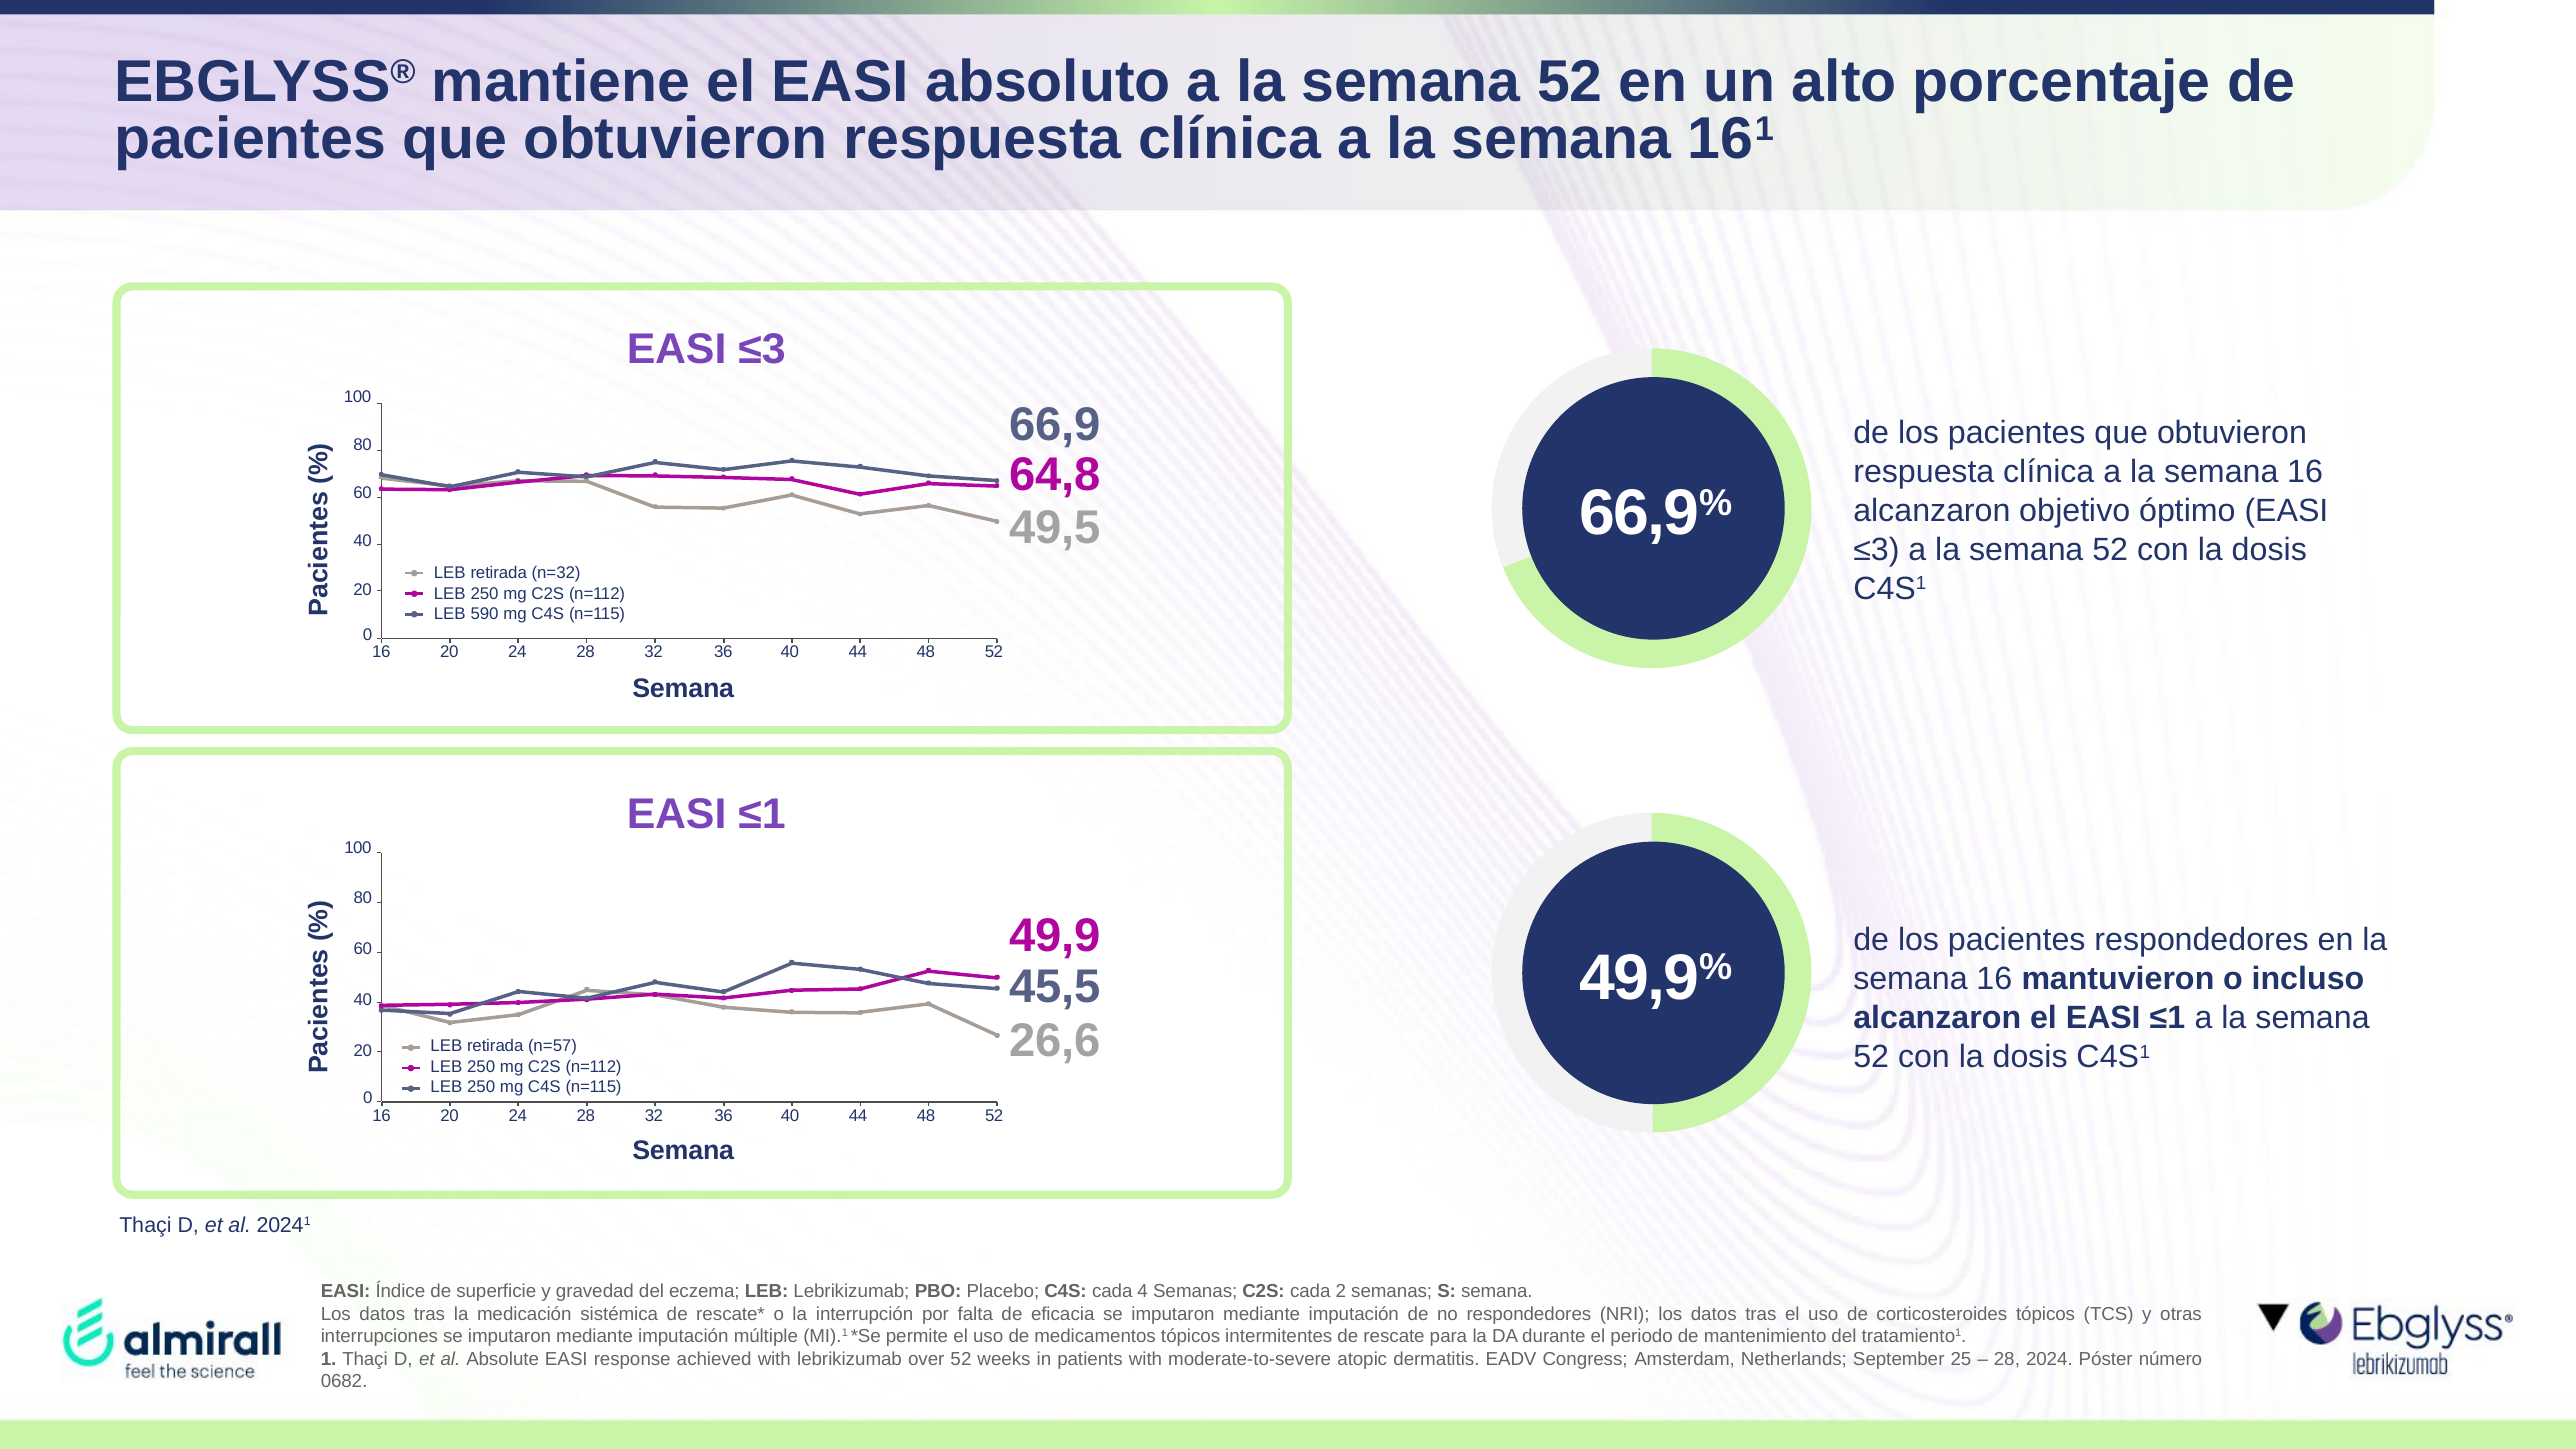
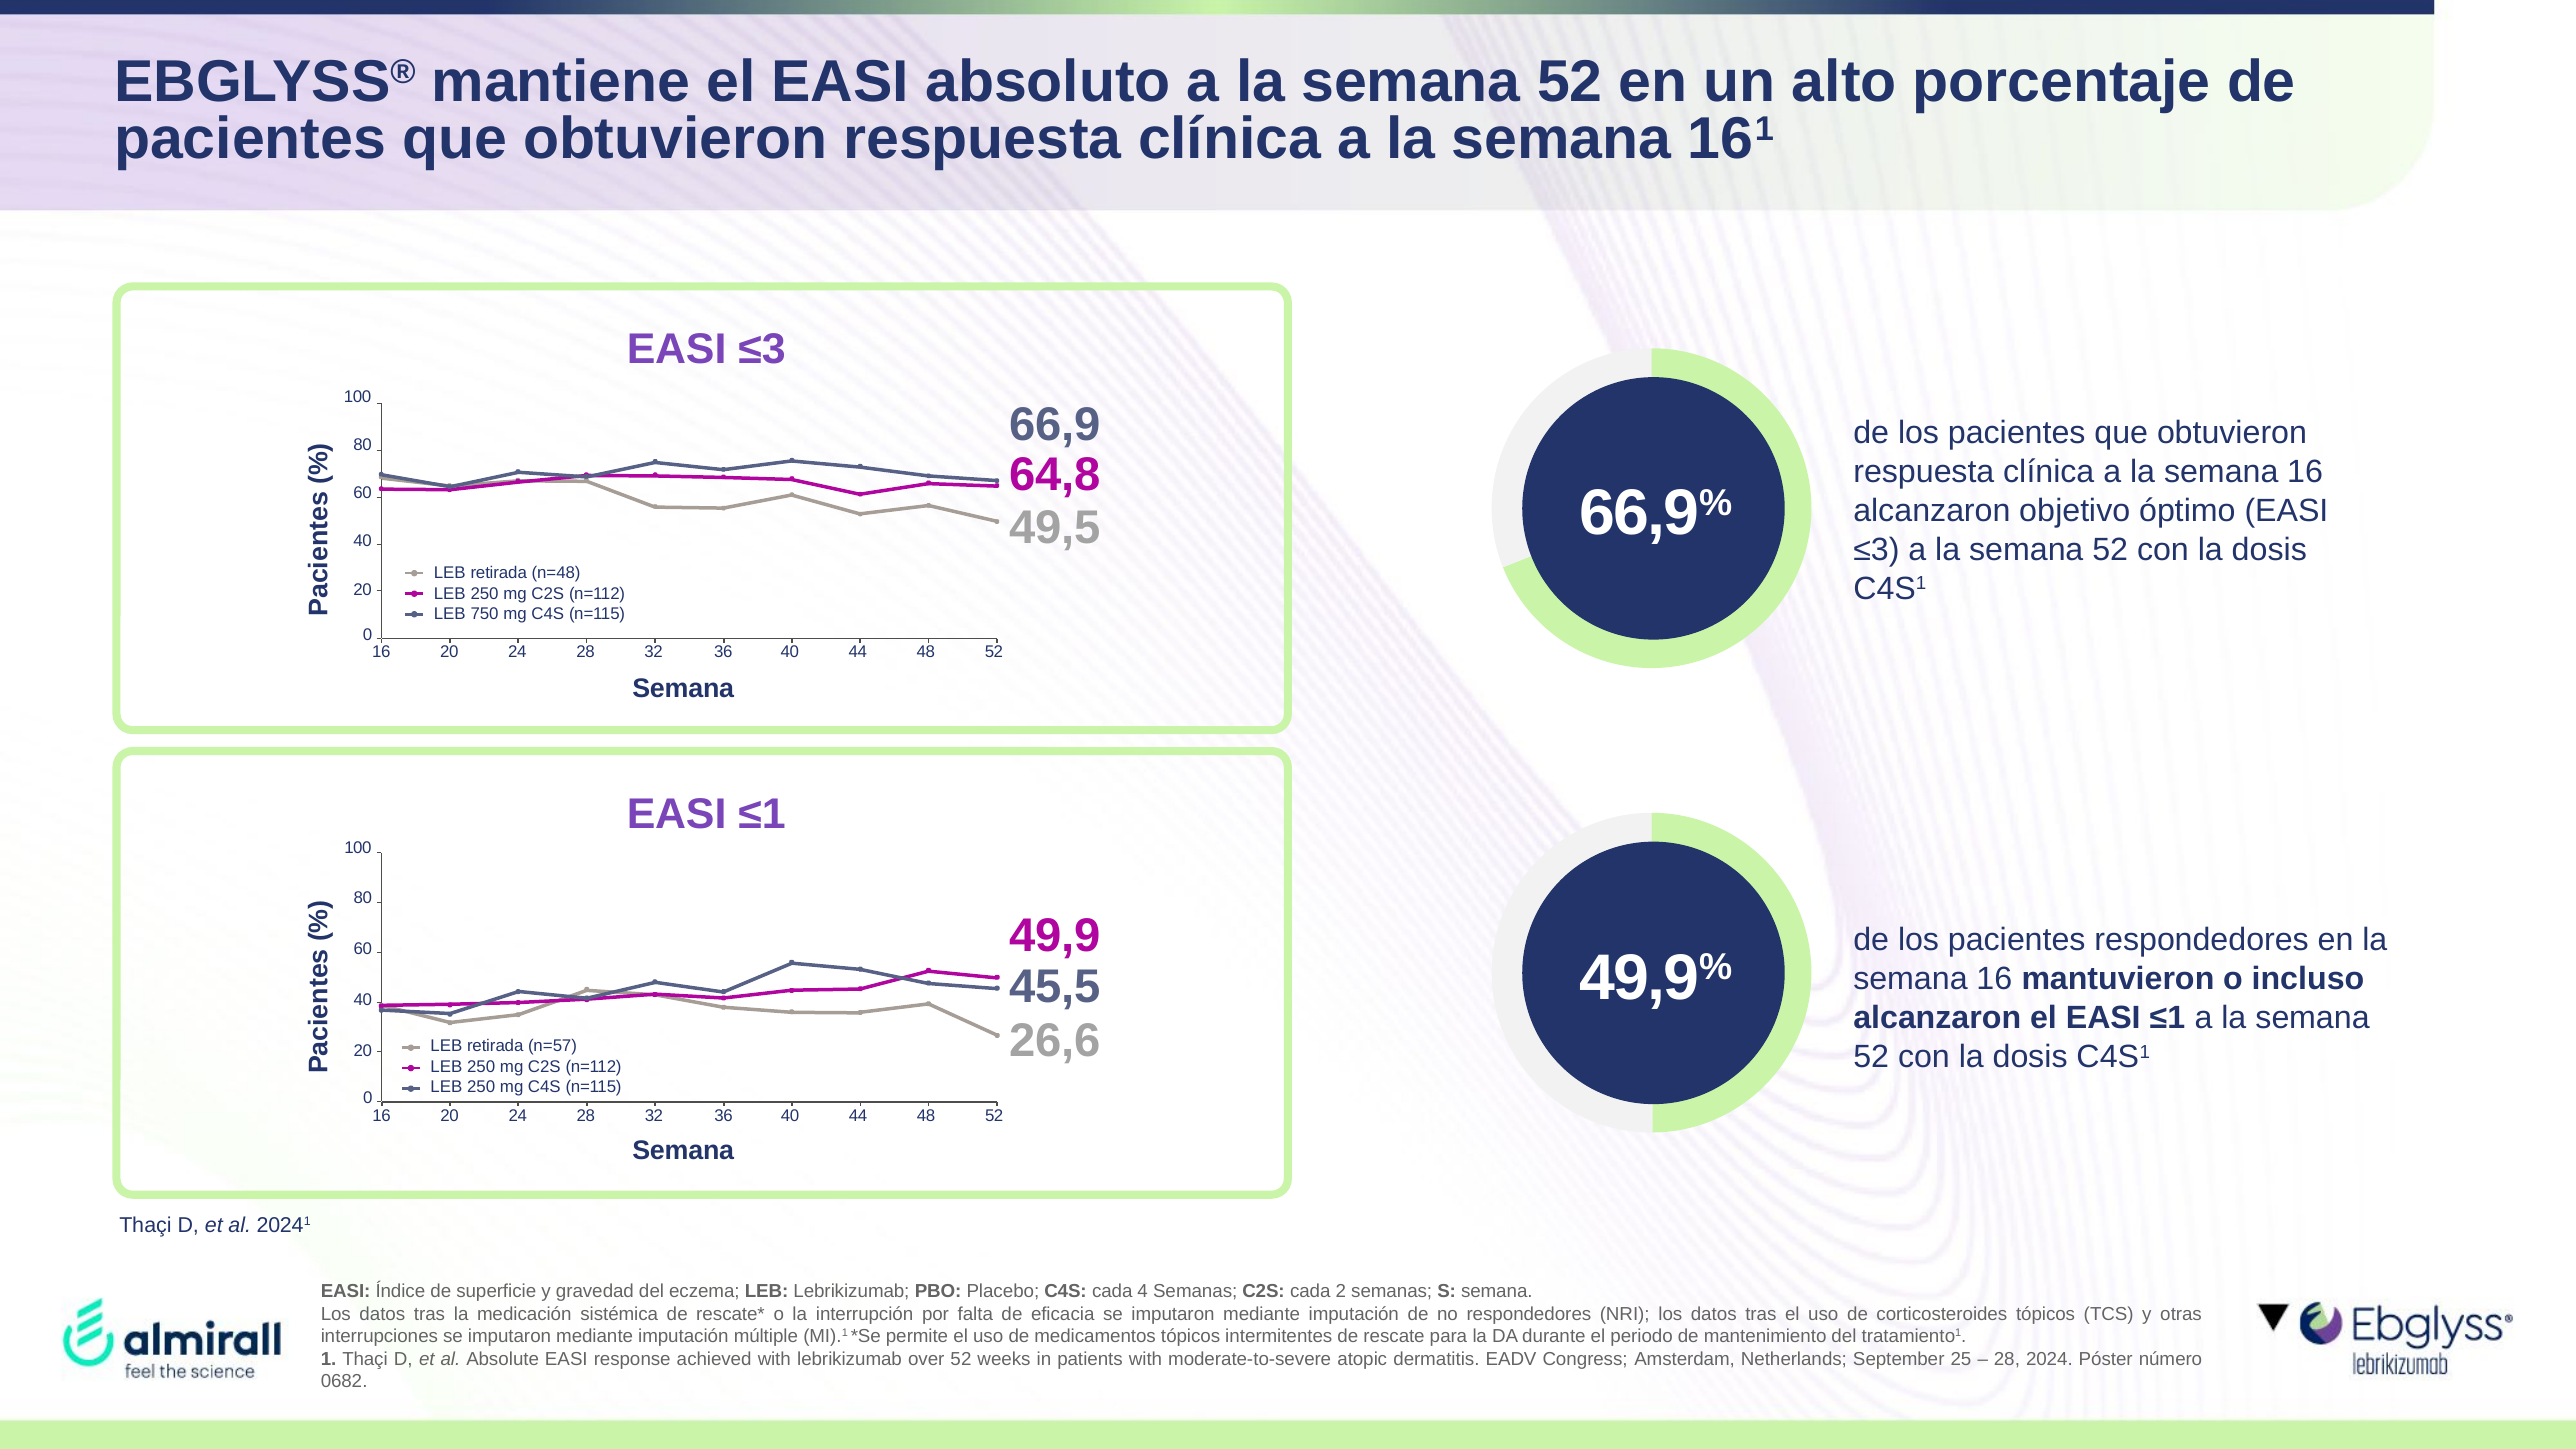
n=32: n=32 -> n=48
590: 590 -> 750
